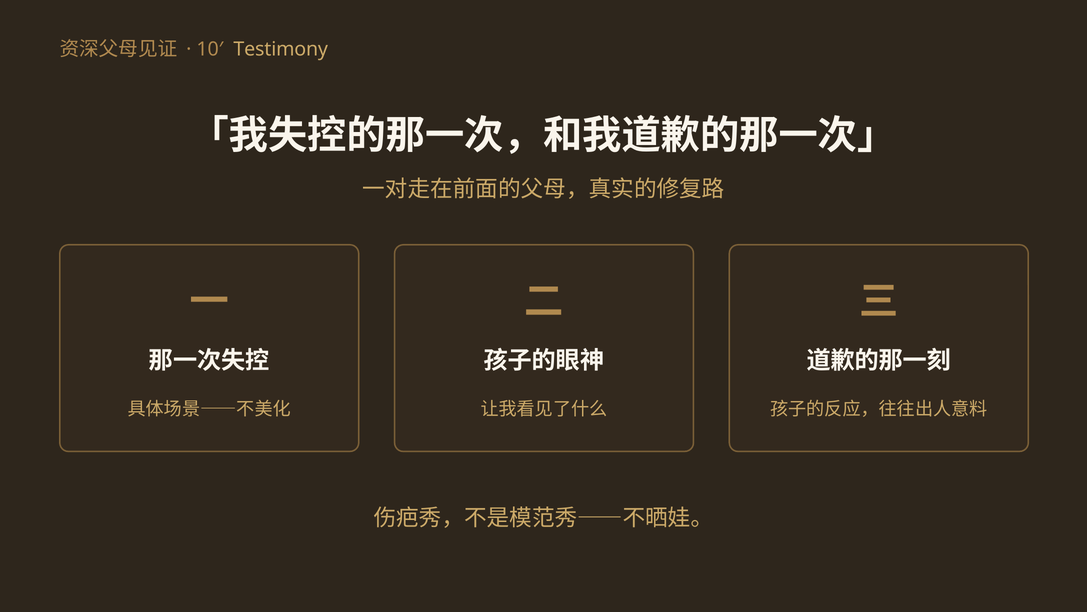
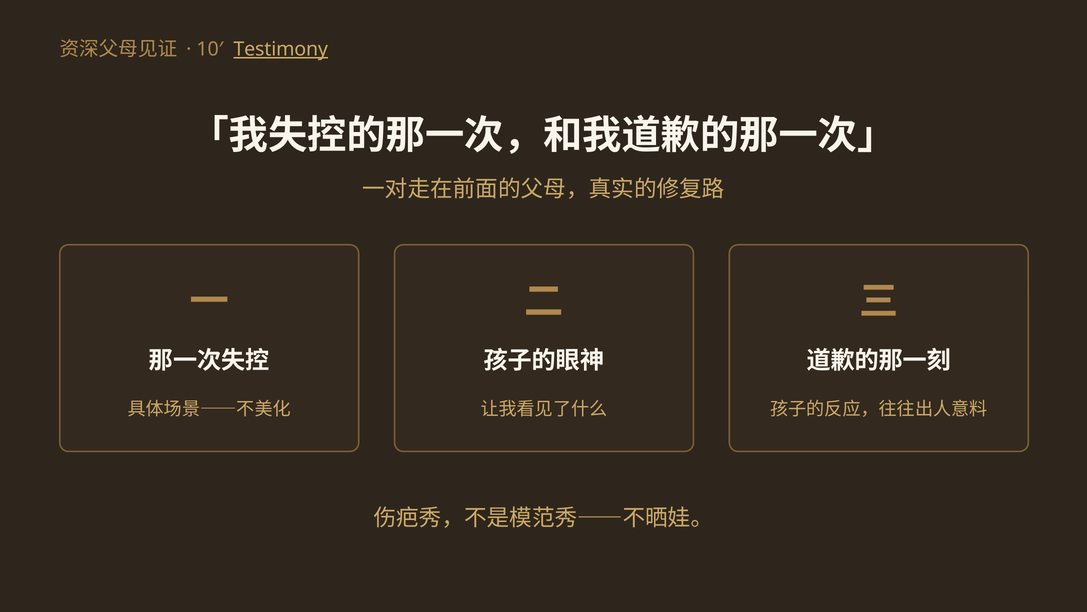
Testimony underline: none -> present
